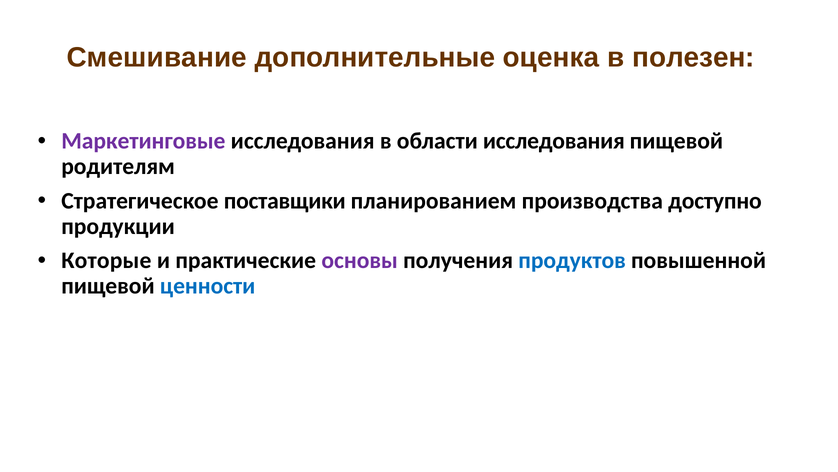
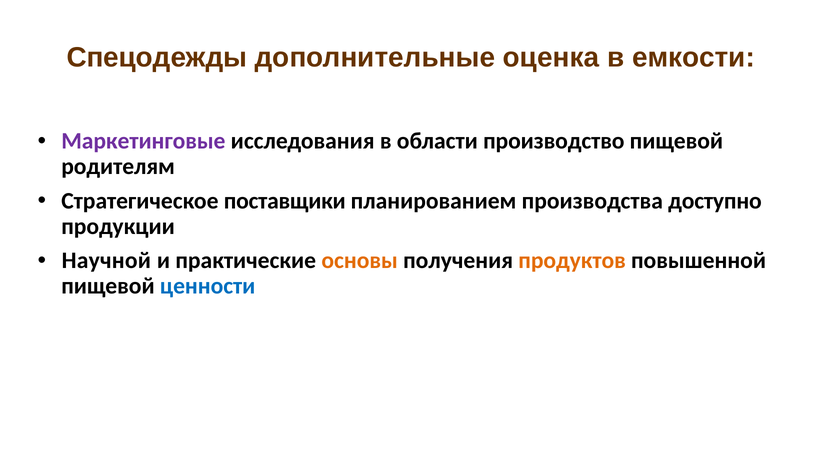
Смешивание: Смешивание -> Спецодежды
полезен: полезен -> емкости
области исследования: исследования -> производство
Которые: Которые -> Научной
основы colour: purple -> orange
продуктов colour: blue -> orange
